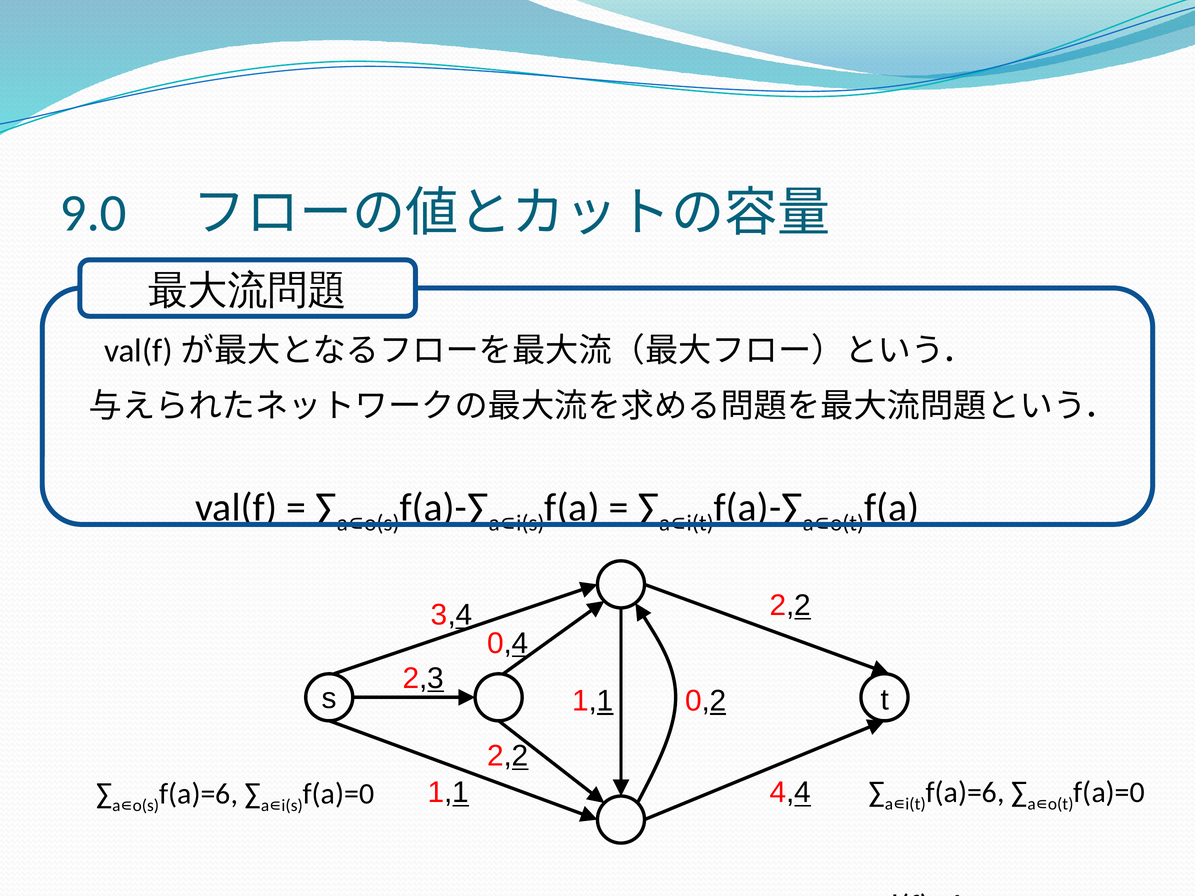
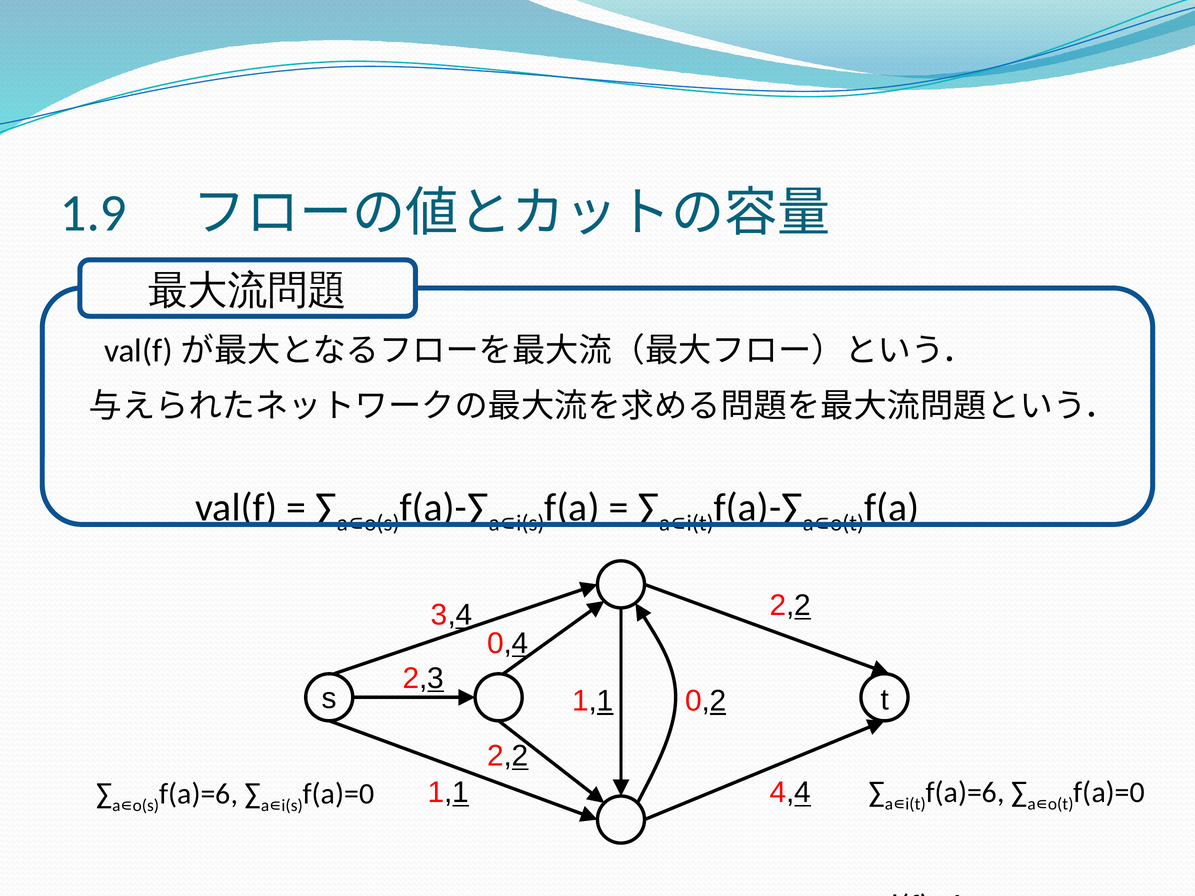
9.0: 9.0 -> 1.9
